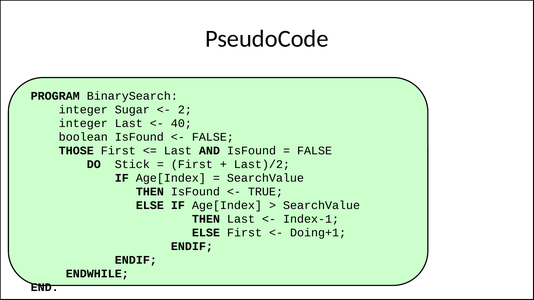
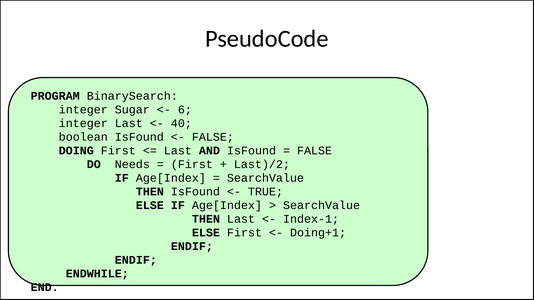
2: 2 -> 6
THOSE: THOSE -> DOING
Stick: Stick -> Needs
